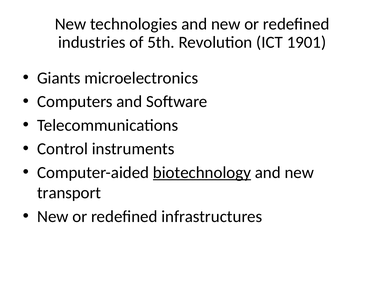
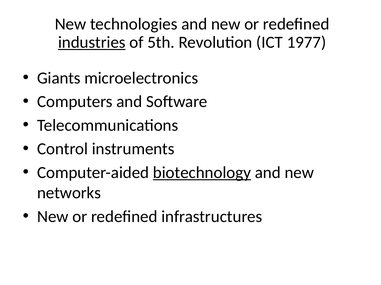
industries underline: none -> present
1901: 1901 -> 1977
transport: transport -> networks
